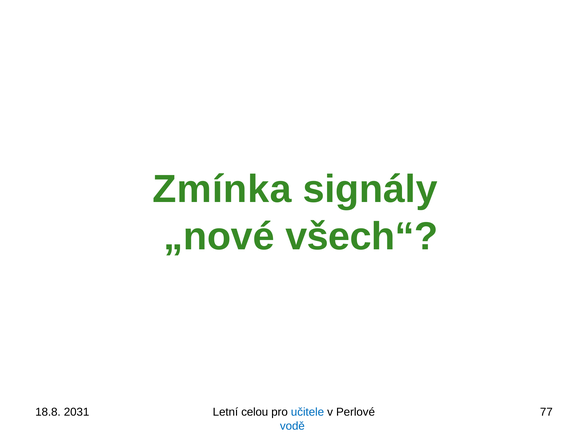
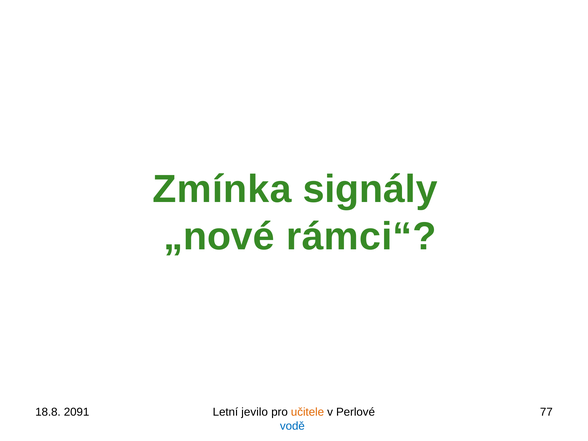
všech“: všech“ -> rámci“
2031: 2031 -> 2091
celou: celou -> jevilo
učitele colour: blue -> orange
